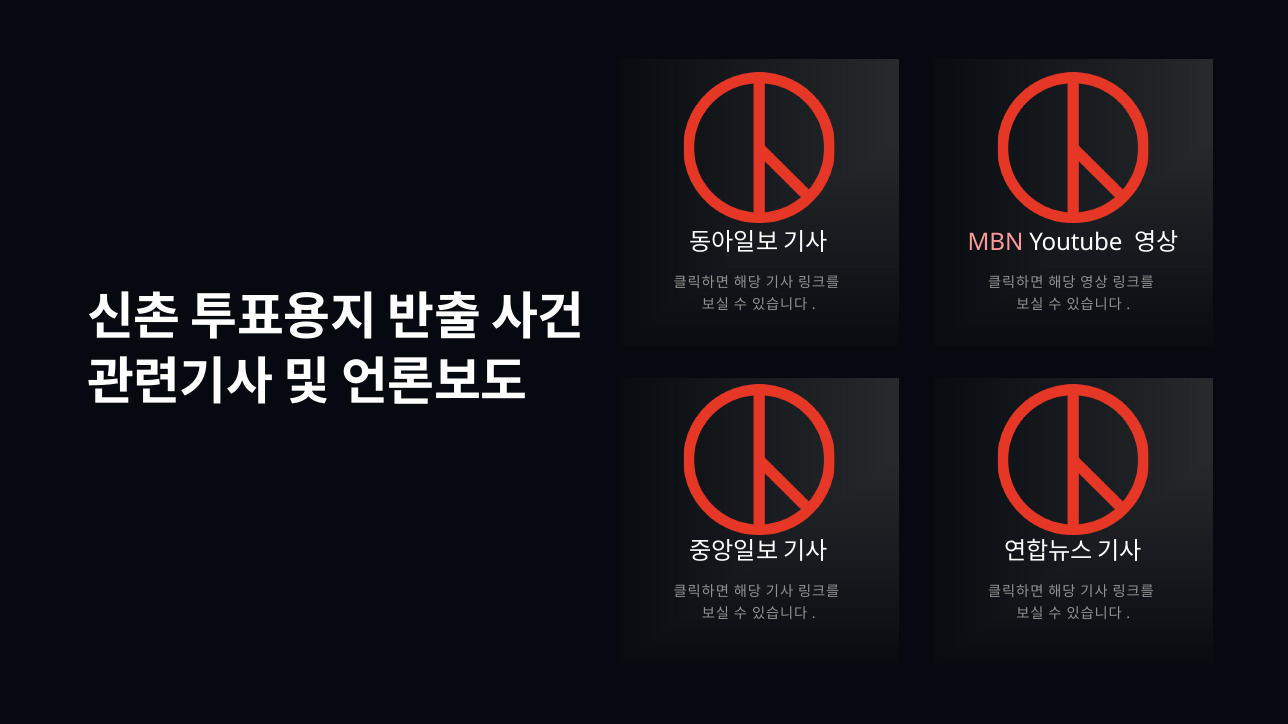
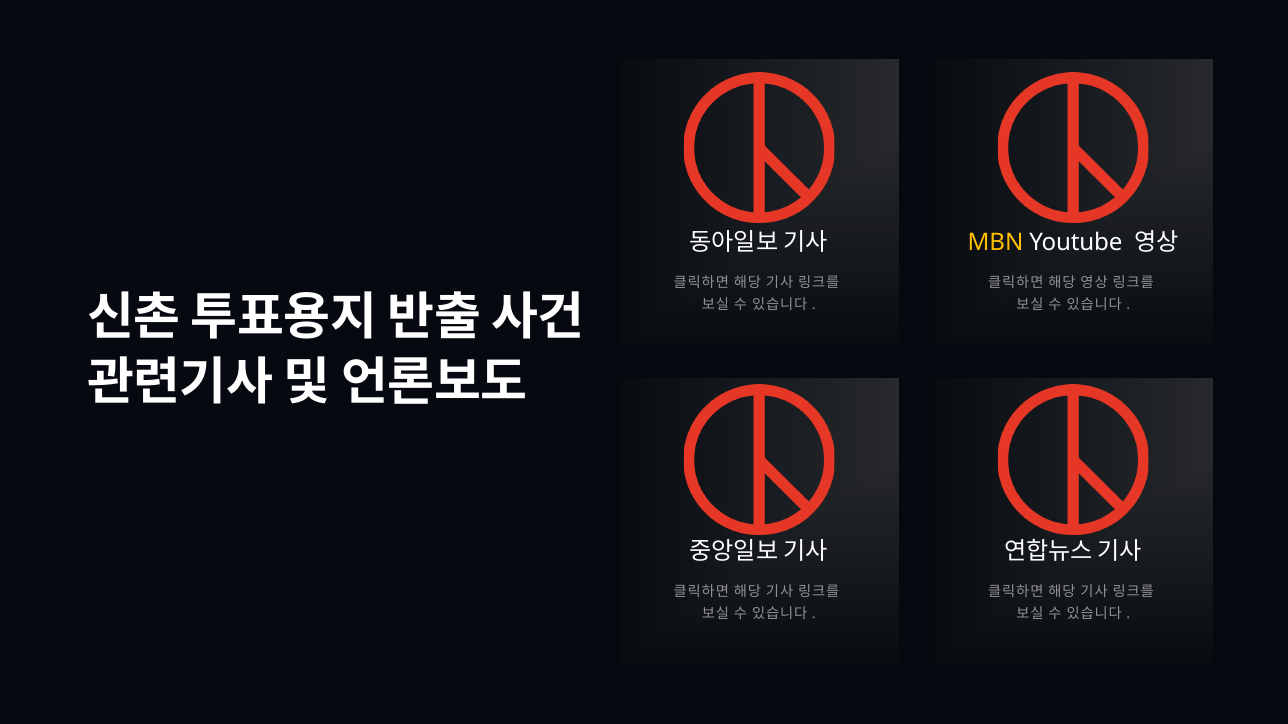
MBN colour: pink -> yellow
